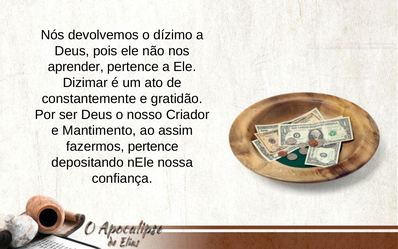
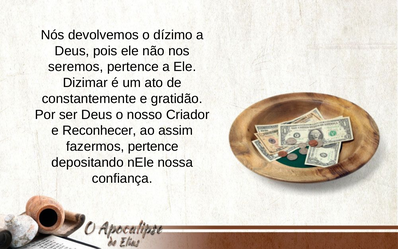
aprender: aprender -> seremos
Mantimento: Mantimento -> Reconhecer
